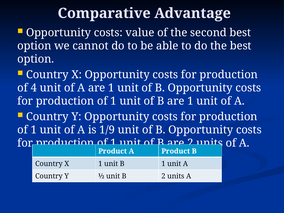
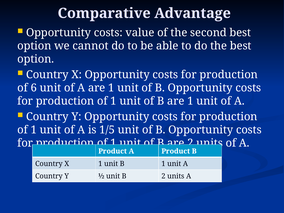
4: 4 -> 6
1/9: 1/9 -> 1/5
